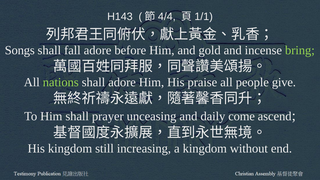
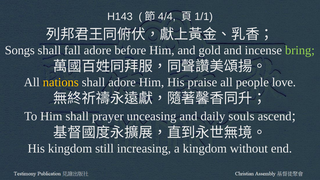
nations colour: light green -> yellow
give: give -> love
come: come -> souls
